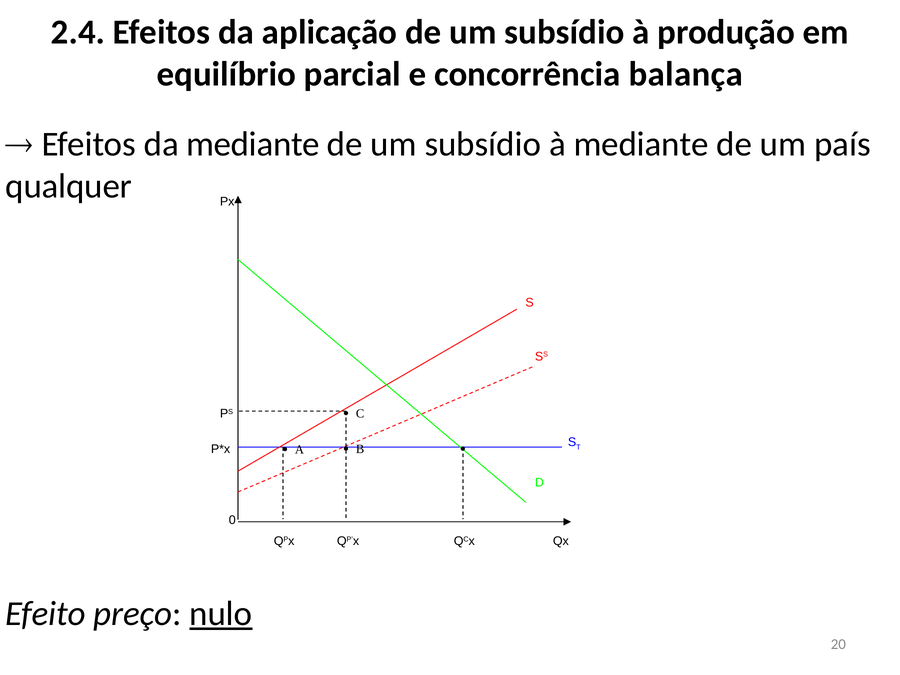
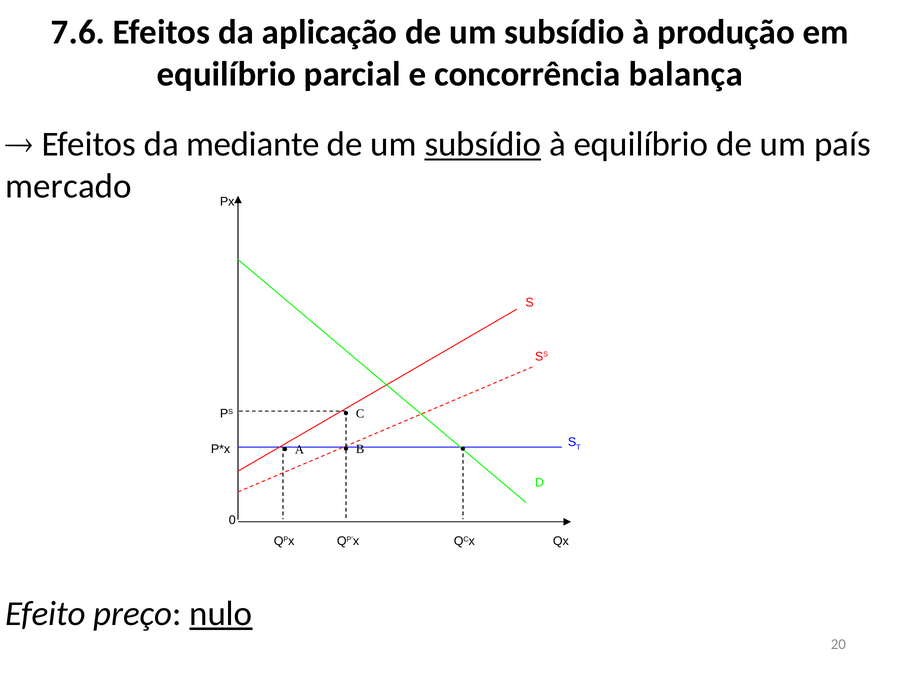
2.4: 2.4 -> 7.6
subsídio at (483, 144) underline: none -> present
à mediante: mediante -> equilíbrio
qualquer: qualquer -> mercado
